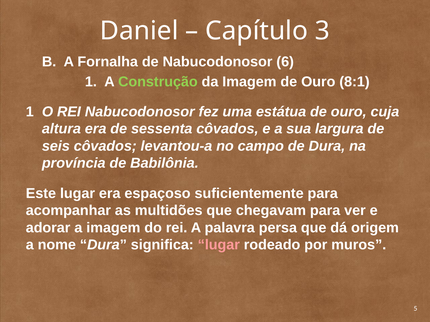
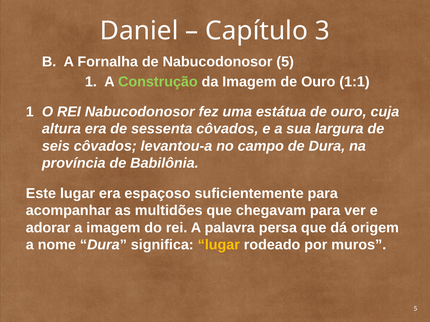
Nabucodonosor 6: 6 -> 5
8:1: 8:1 -> 1:1
lugar at (219, 245) colour: pink -> yellow
